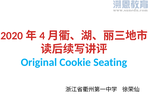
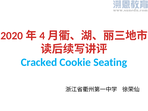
Original: Original -> Cracked
